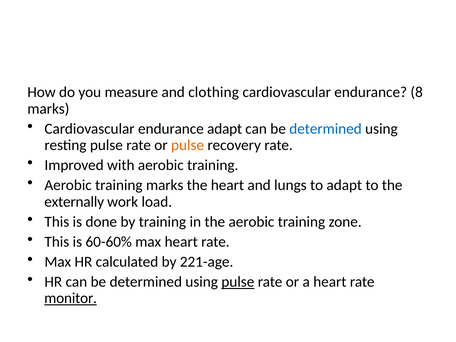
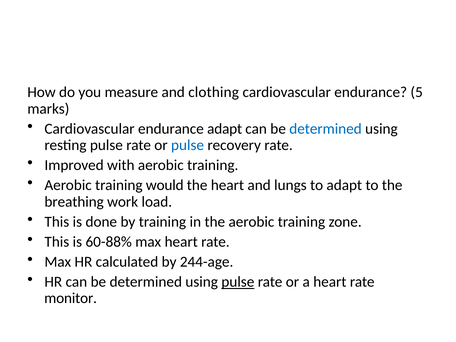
8: 8 -> 5
pulse at (188, 145) colour: orange -> blue
training marks: marks -> would
externally: externally -> breathing
60-60%: 60-60% -> 60-88%
221-age: 221-age -> 244-age
monitor underline: present -> none
